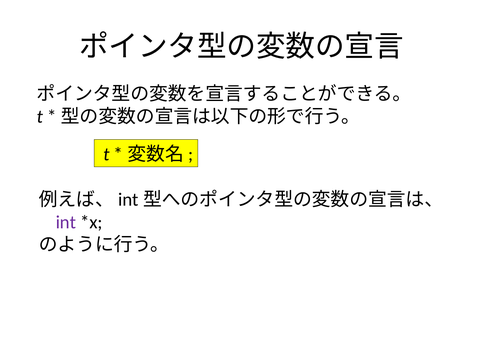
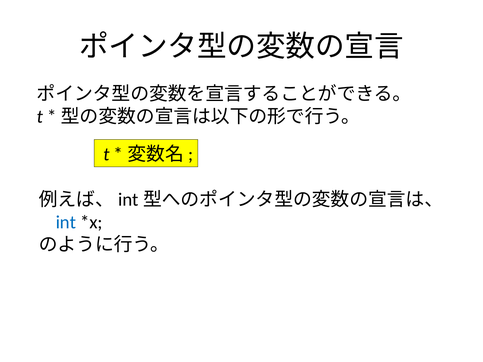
int colour: purple -> blue
